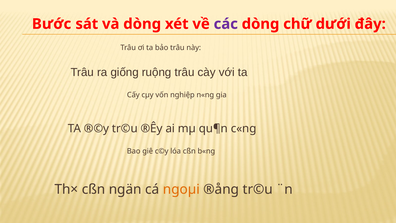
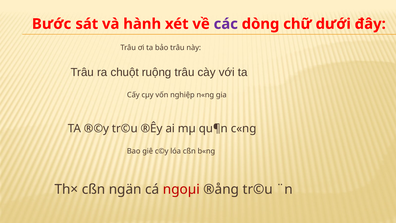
và dòng: dòng -> hành
giống: giống -> chuột
ngoµi colour: orange -> red
